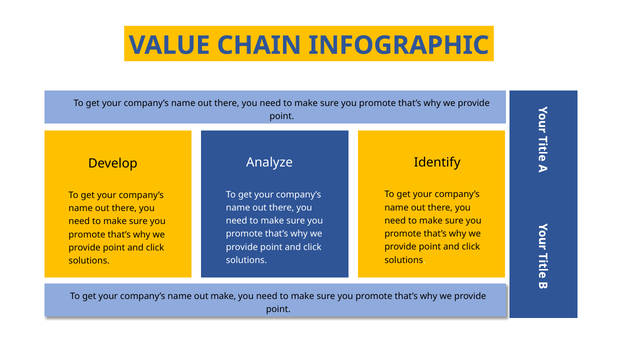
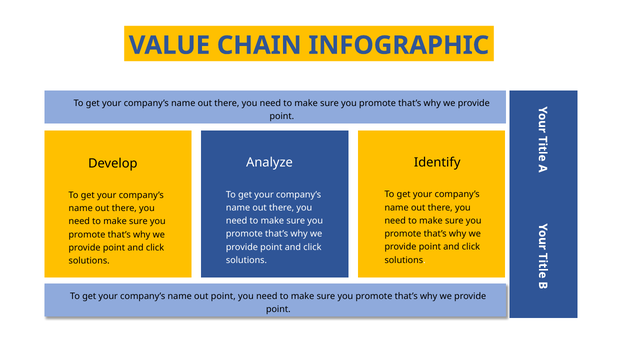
out make: make -> point
